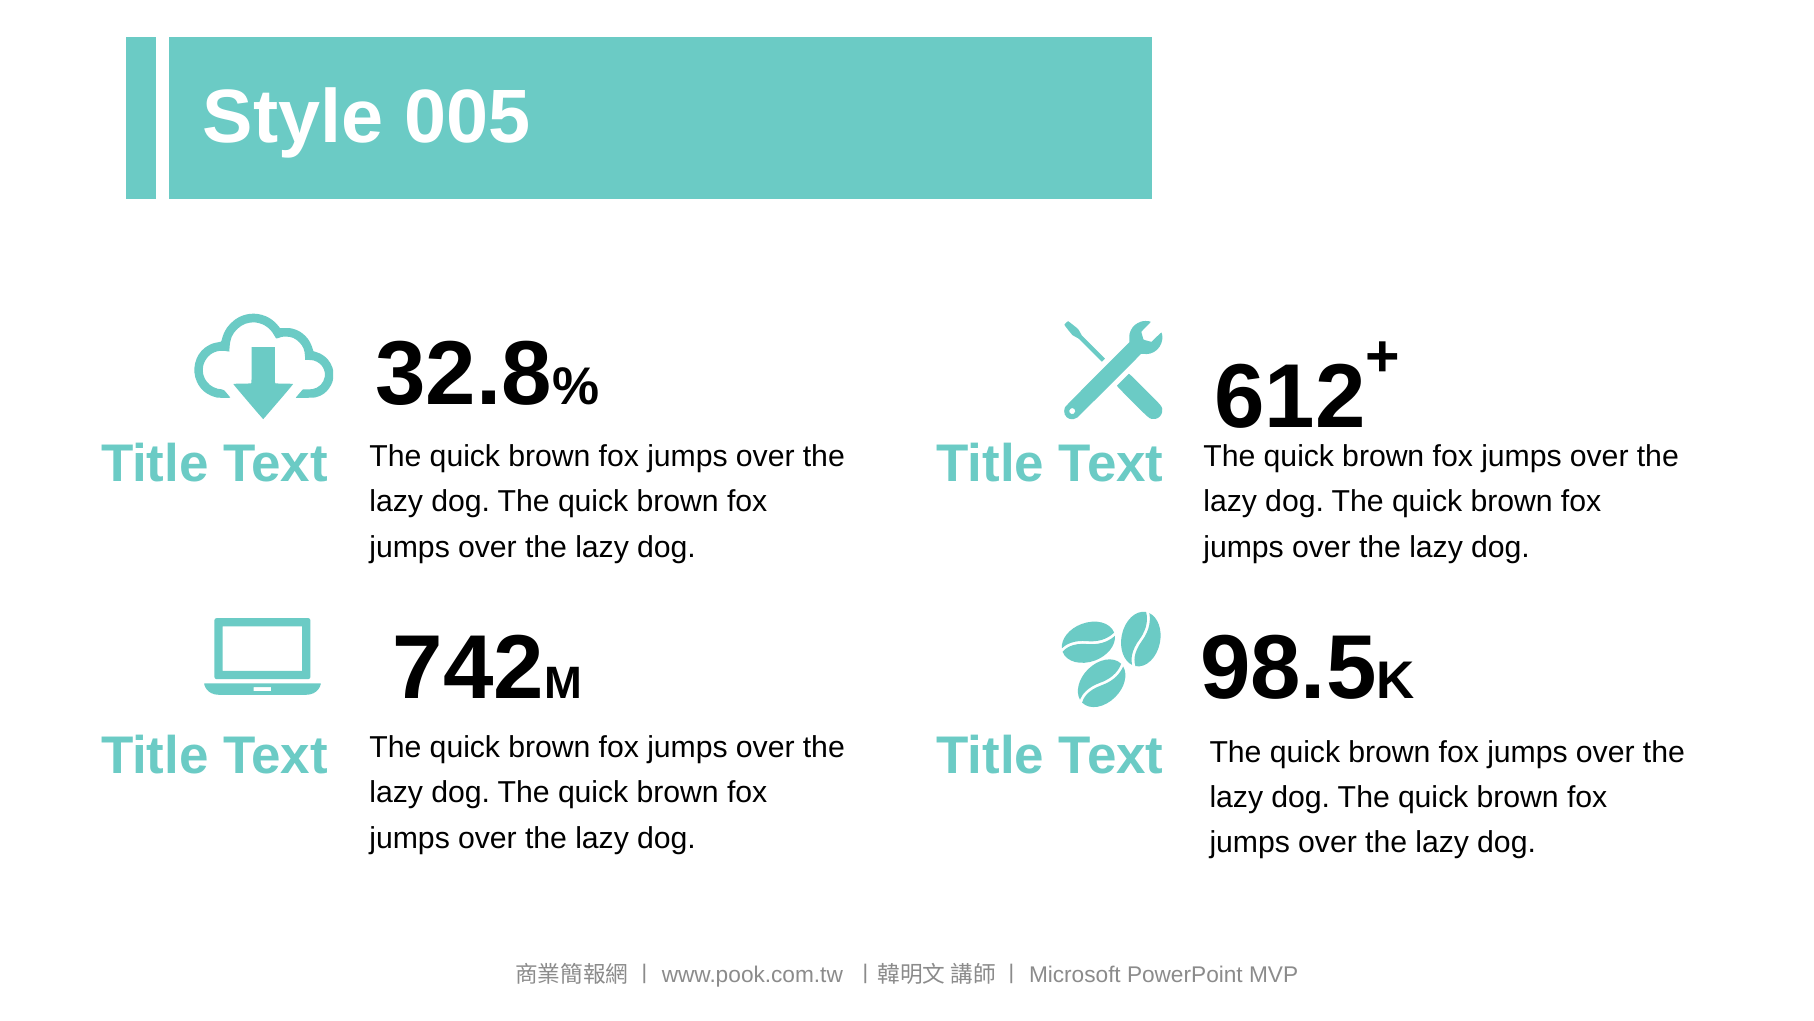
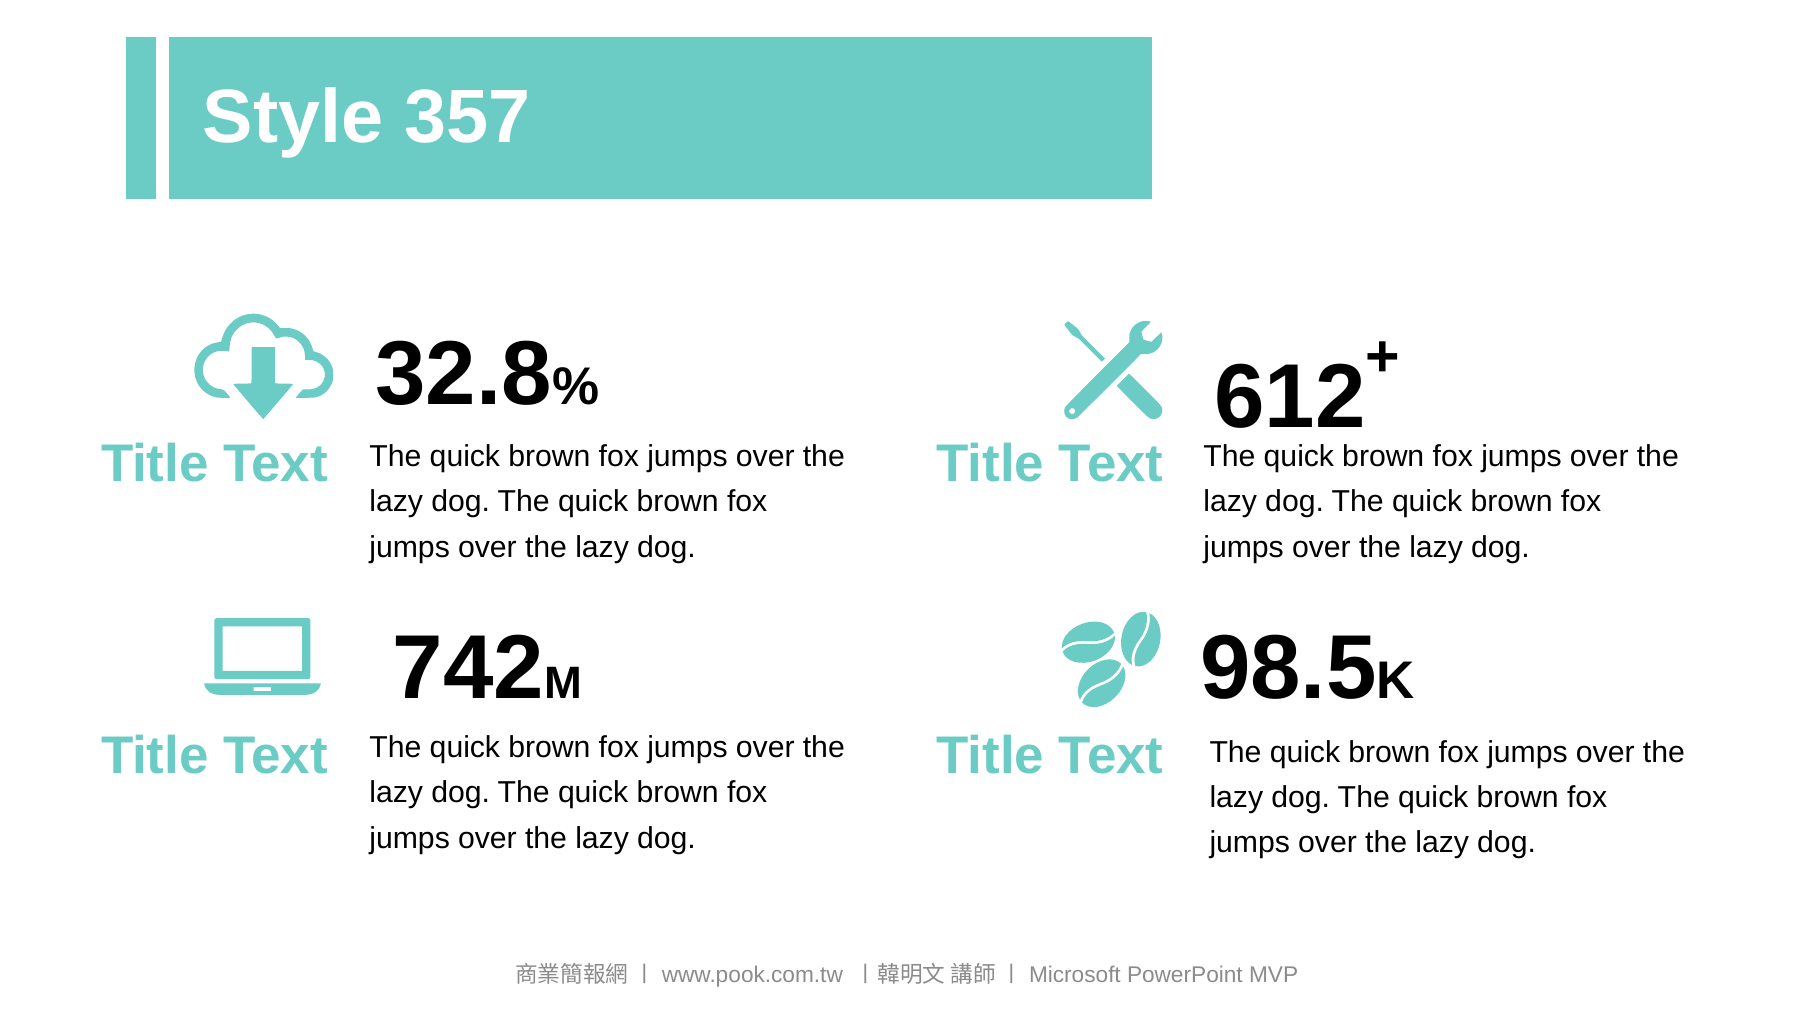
005: 005 -> 357
